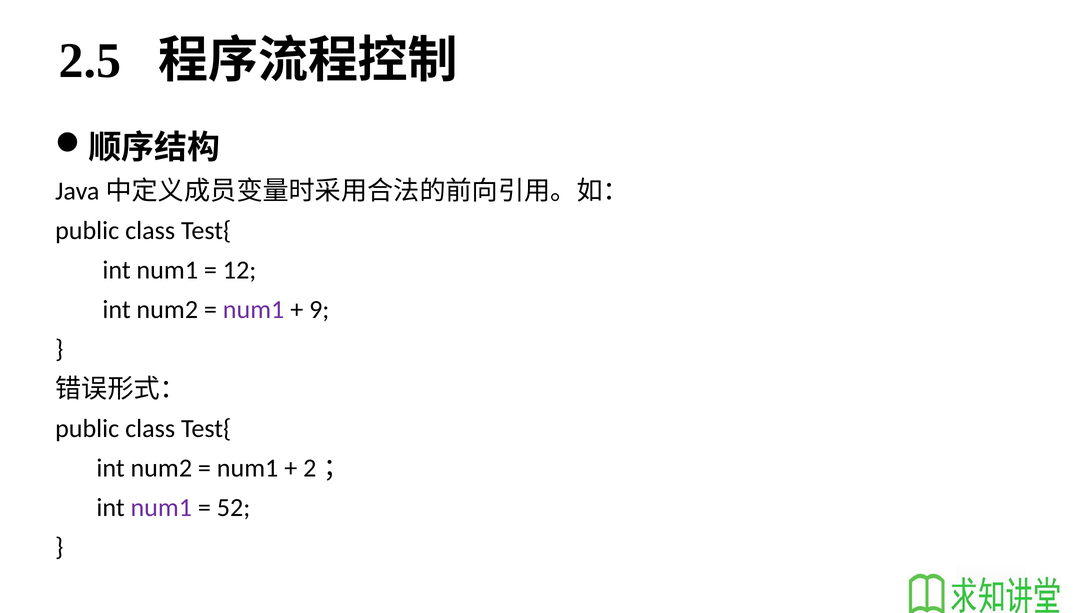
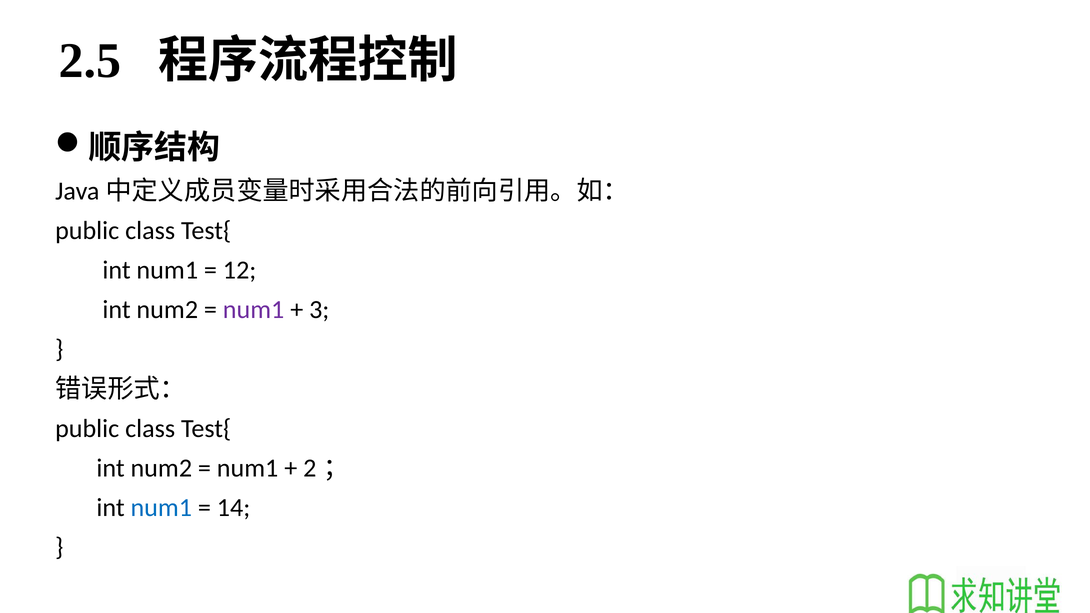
9: 9 -> 3
num1 at (161, 508) colour: purple -> blue
52: 52 -> 14
